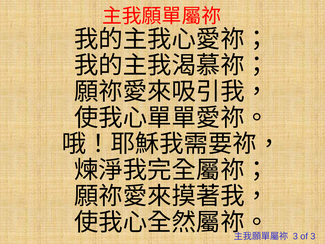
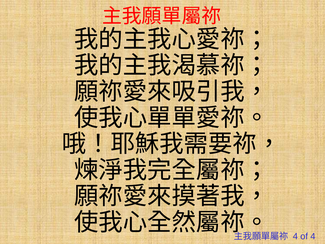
3 at (295, 236): 3 -> 4
of 3: 3 -> 4
